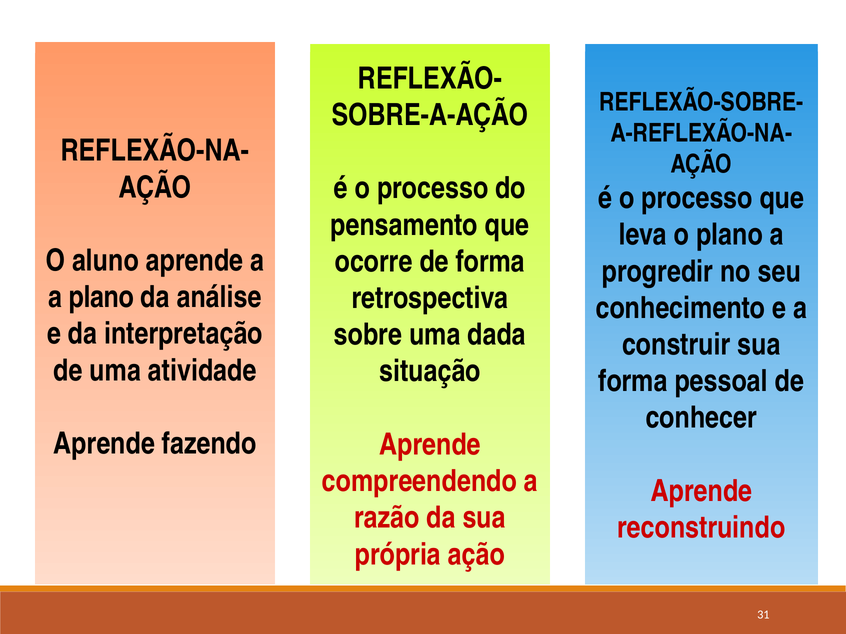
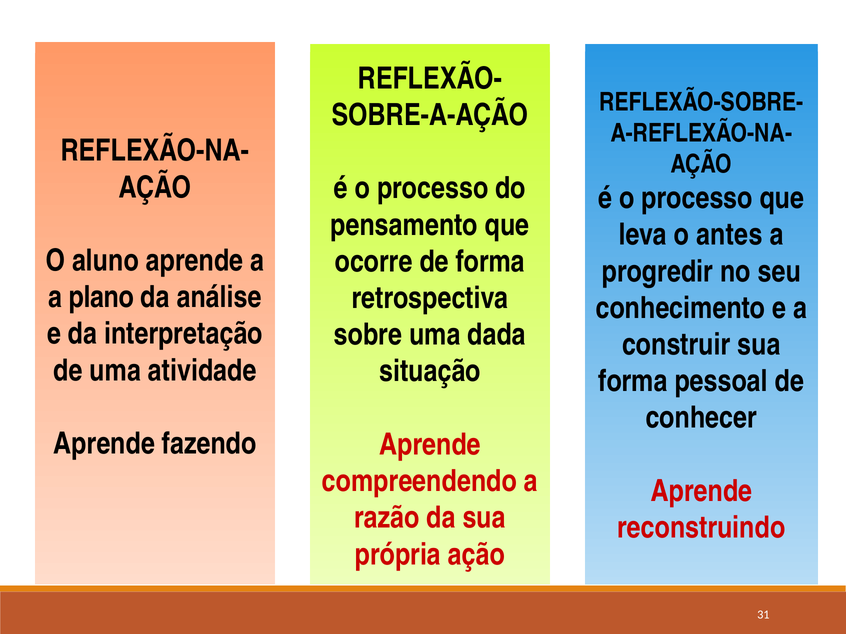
o plano: plano -> antes
